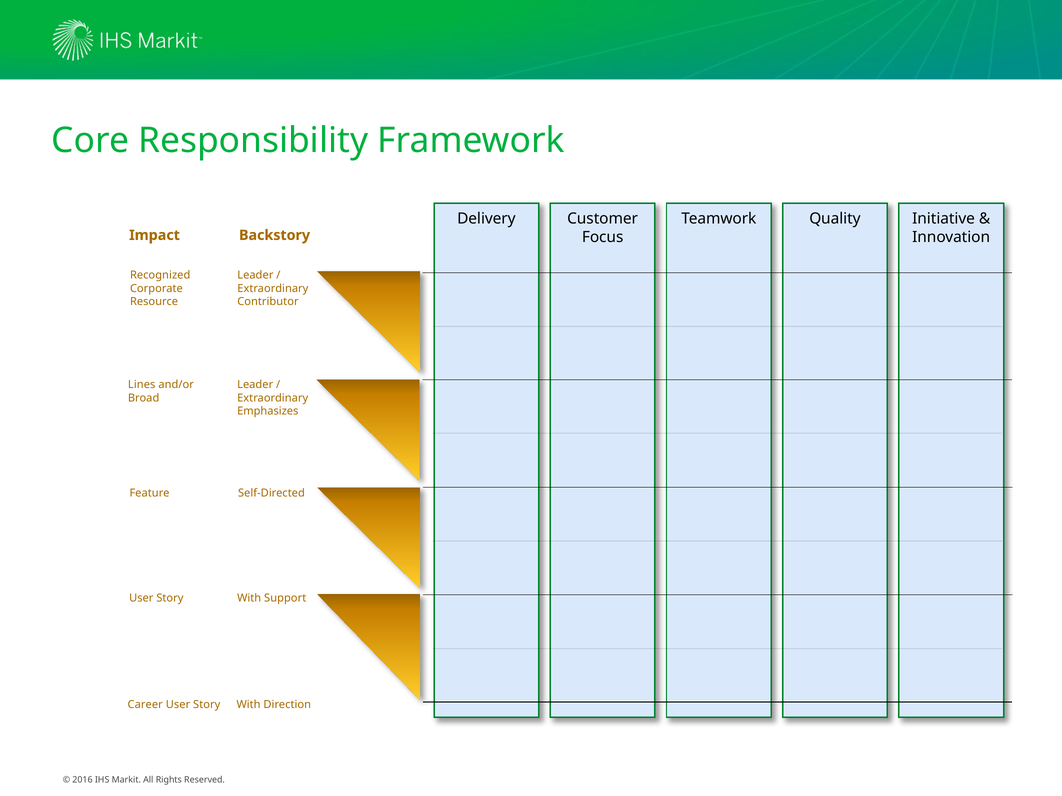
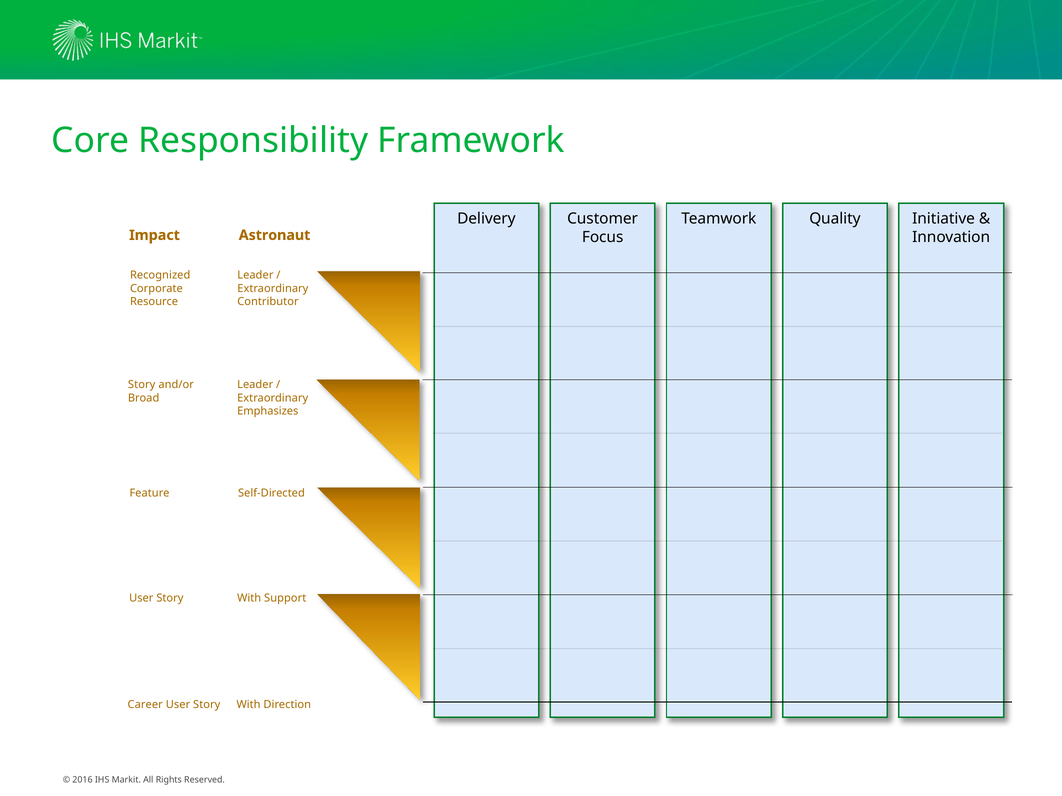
Backstory: Backstory -> Astronaut
Lines at (142, 385): Lines -> Story
